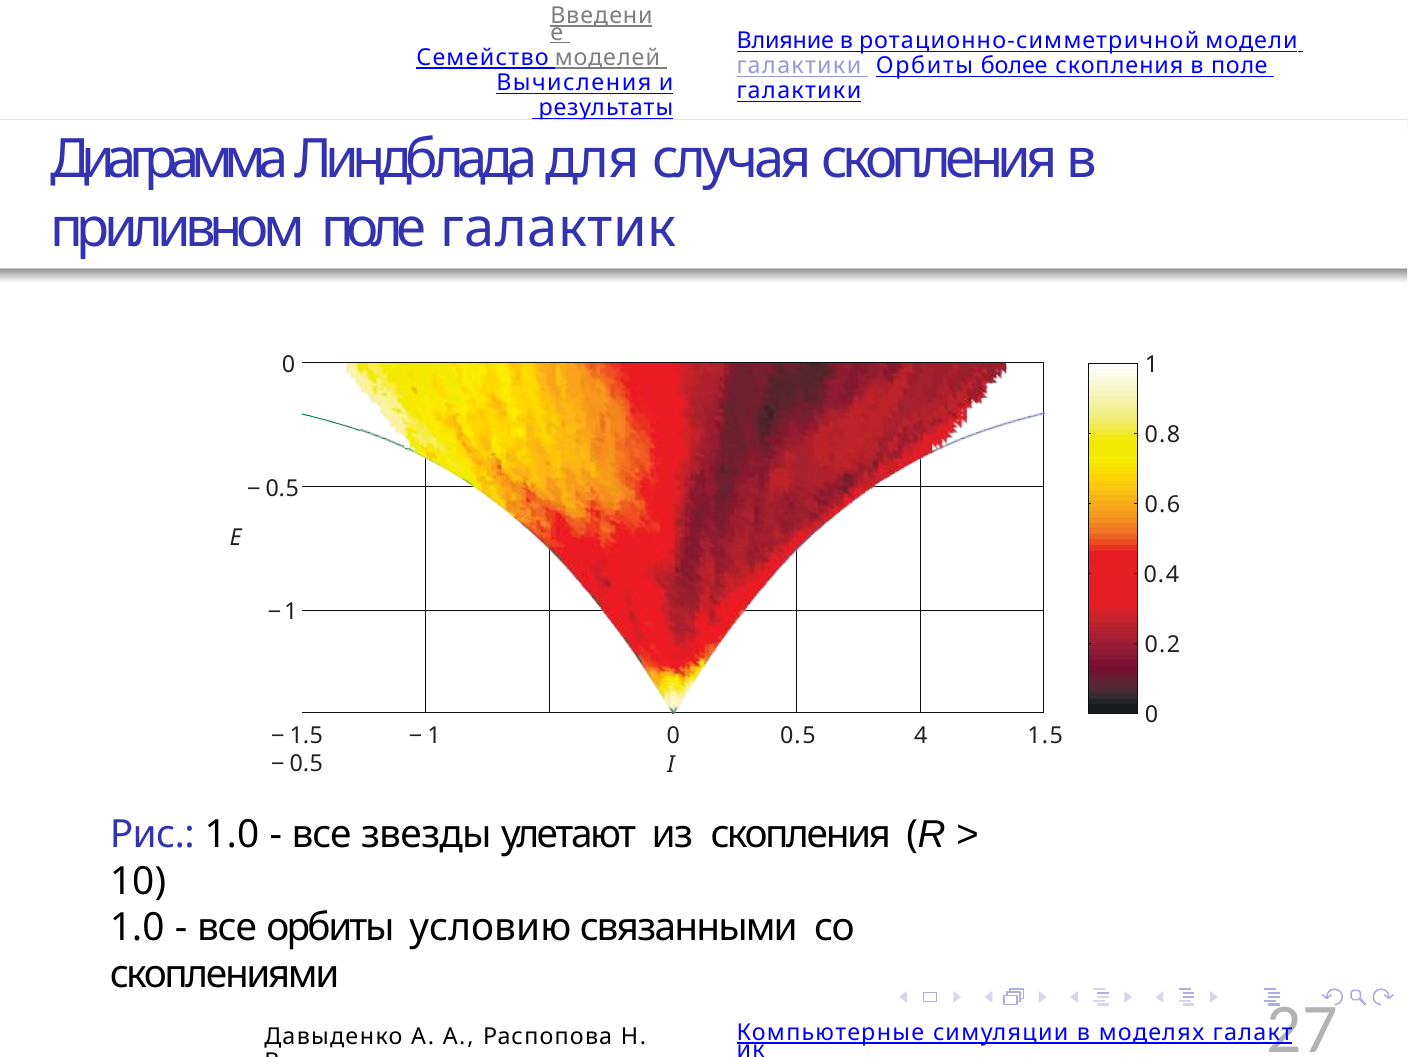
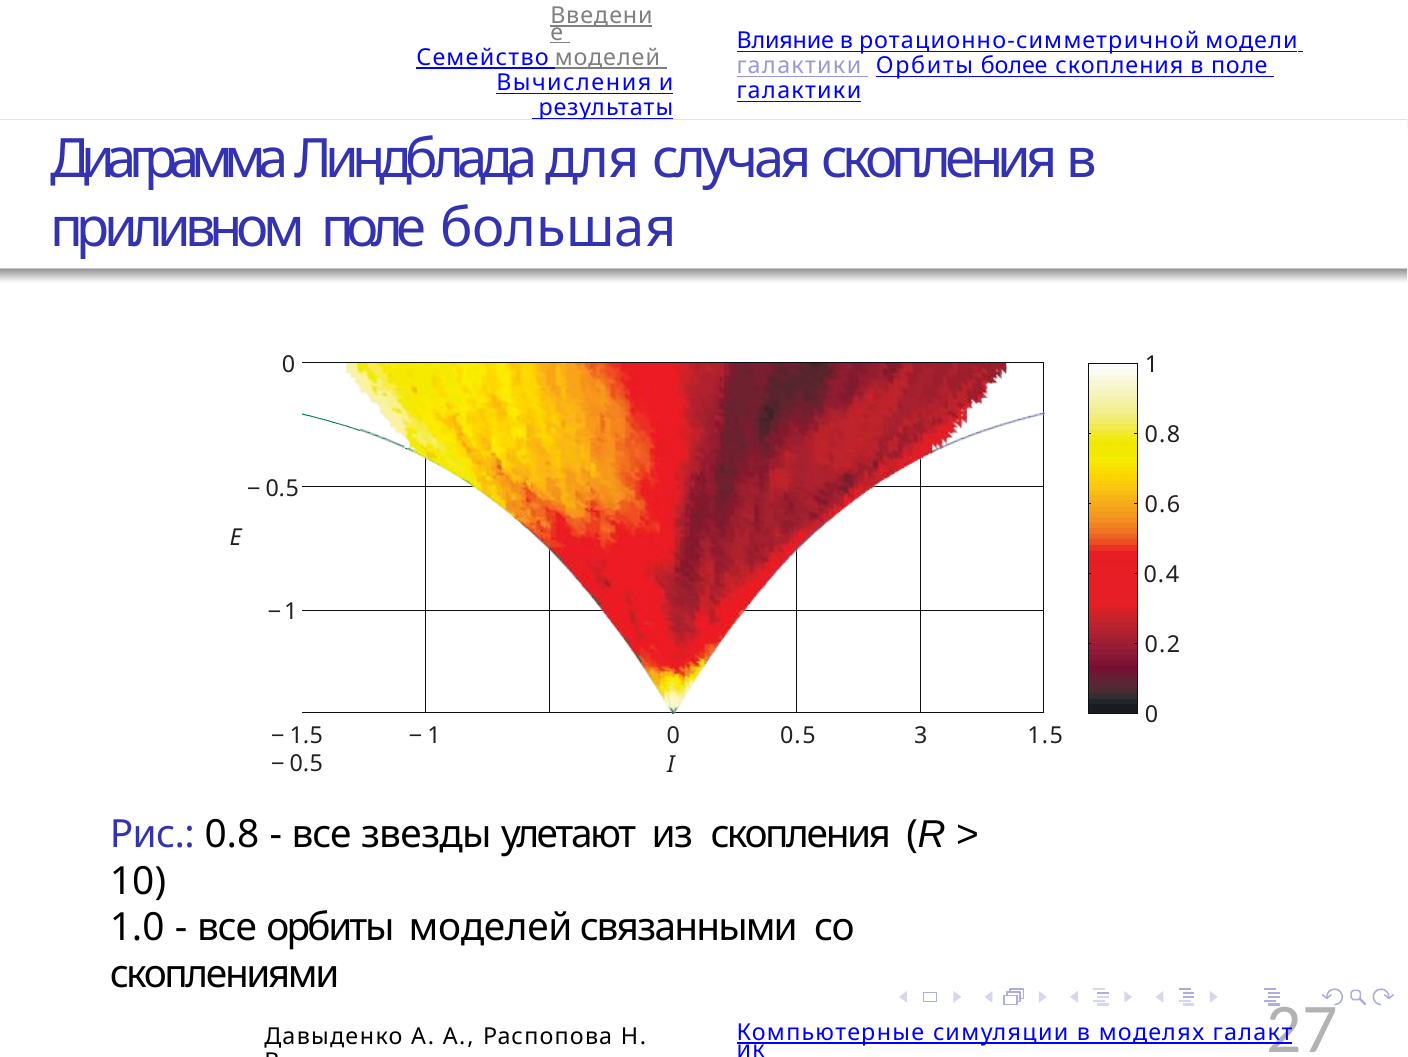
галактик: галактик -> большая
4: 4 -> 3
Рис 1.0: 1.0 -> 0.8
орбиты условию: условию -> моделей
